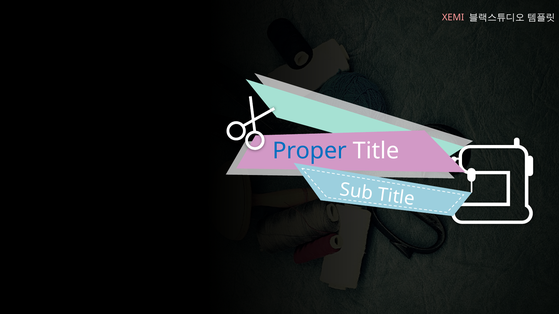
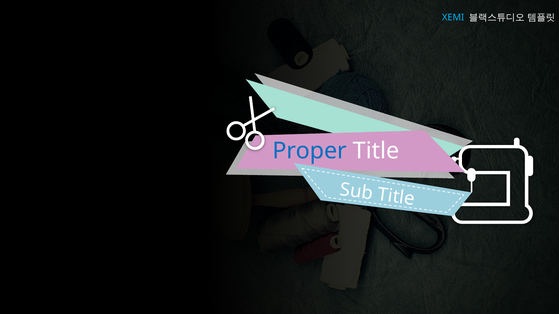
XEMI colour: pink -> light blue
